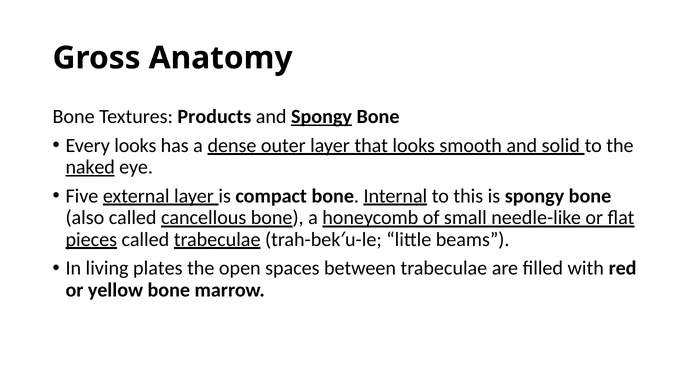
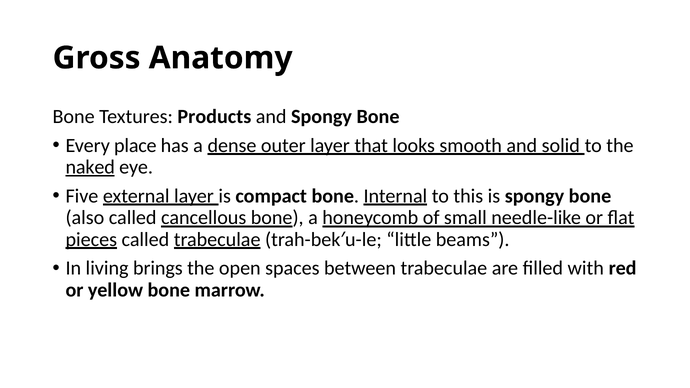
Spongy at (322, 117) underline: present -> none
Every looks: looks -> place
plates: plates -> brings
